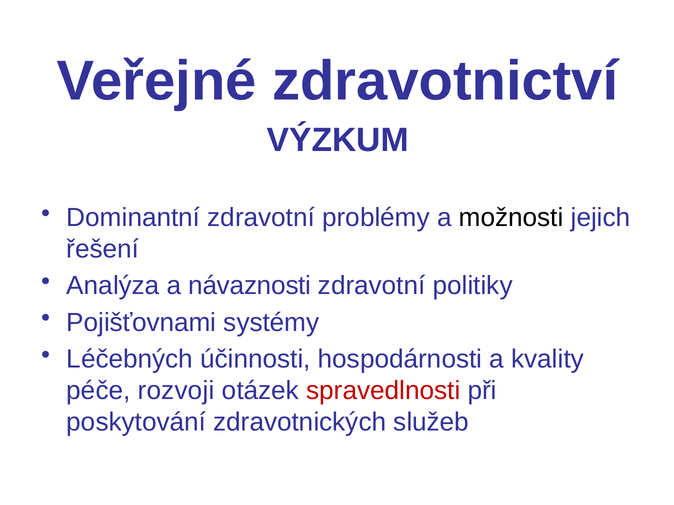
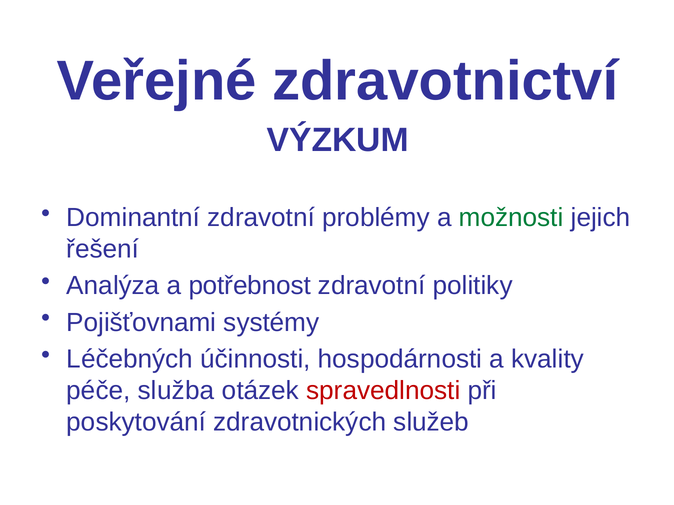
možnosti colour: black -> green
návaznosti: návaznosti -> potřebnost
rozvoji: rozvoji -> služba
